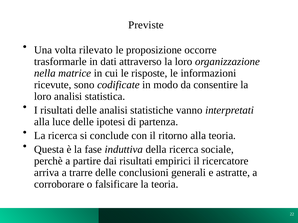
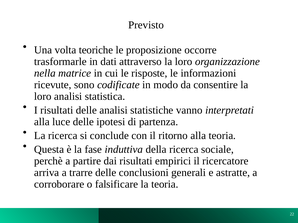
Previste: Previste -> Previsto
rilevato: rilevato -> teoriche
